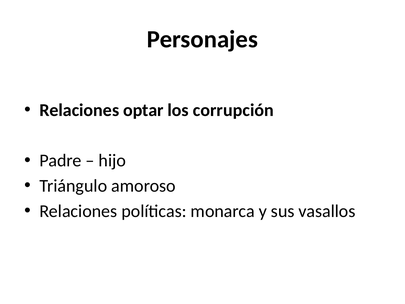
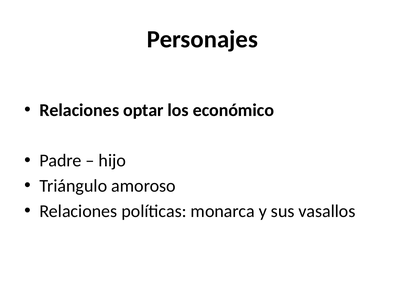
corrupción: corrupción -> económico
